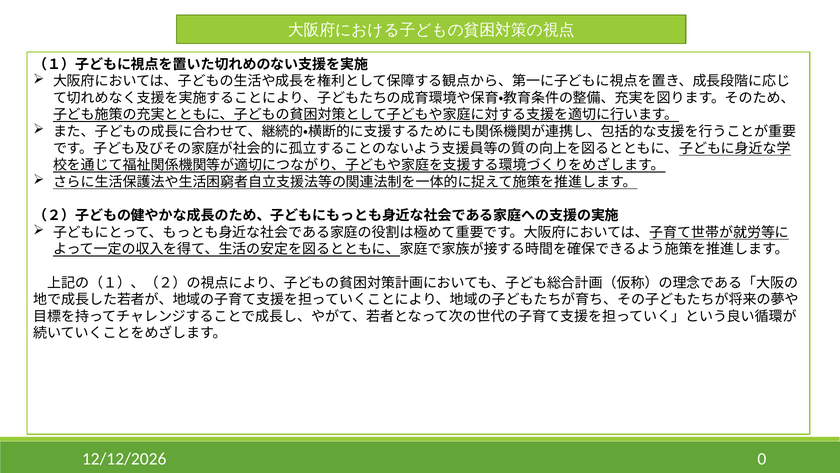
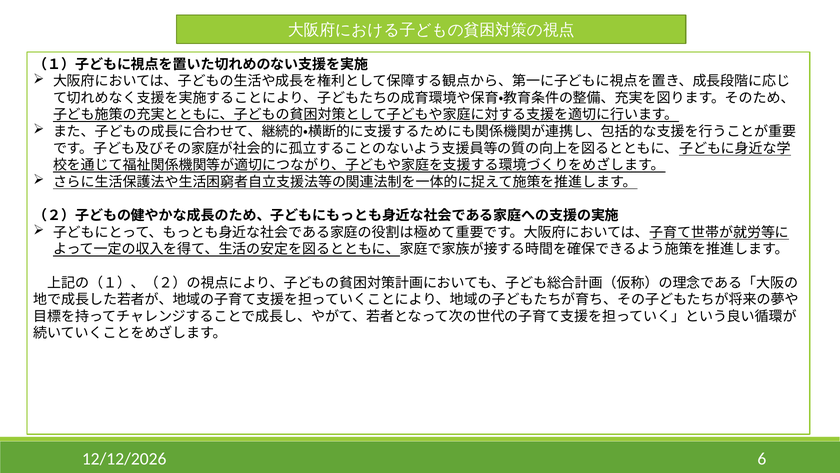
0: 0 -> 6
